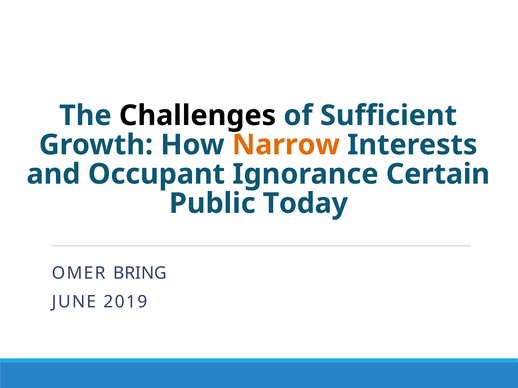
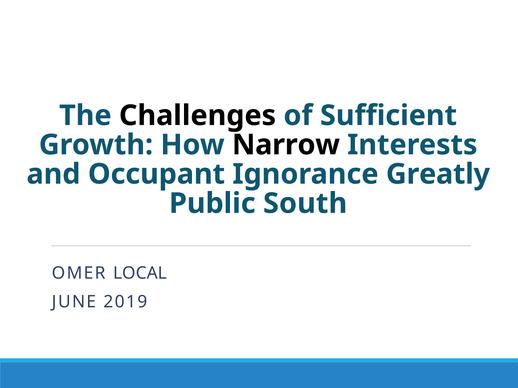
Narrow colour: orange -> black
Certain: Certain -> Greatly
Today: Today -> South
BRING: BRING -> LOCAL
